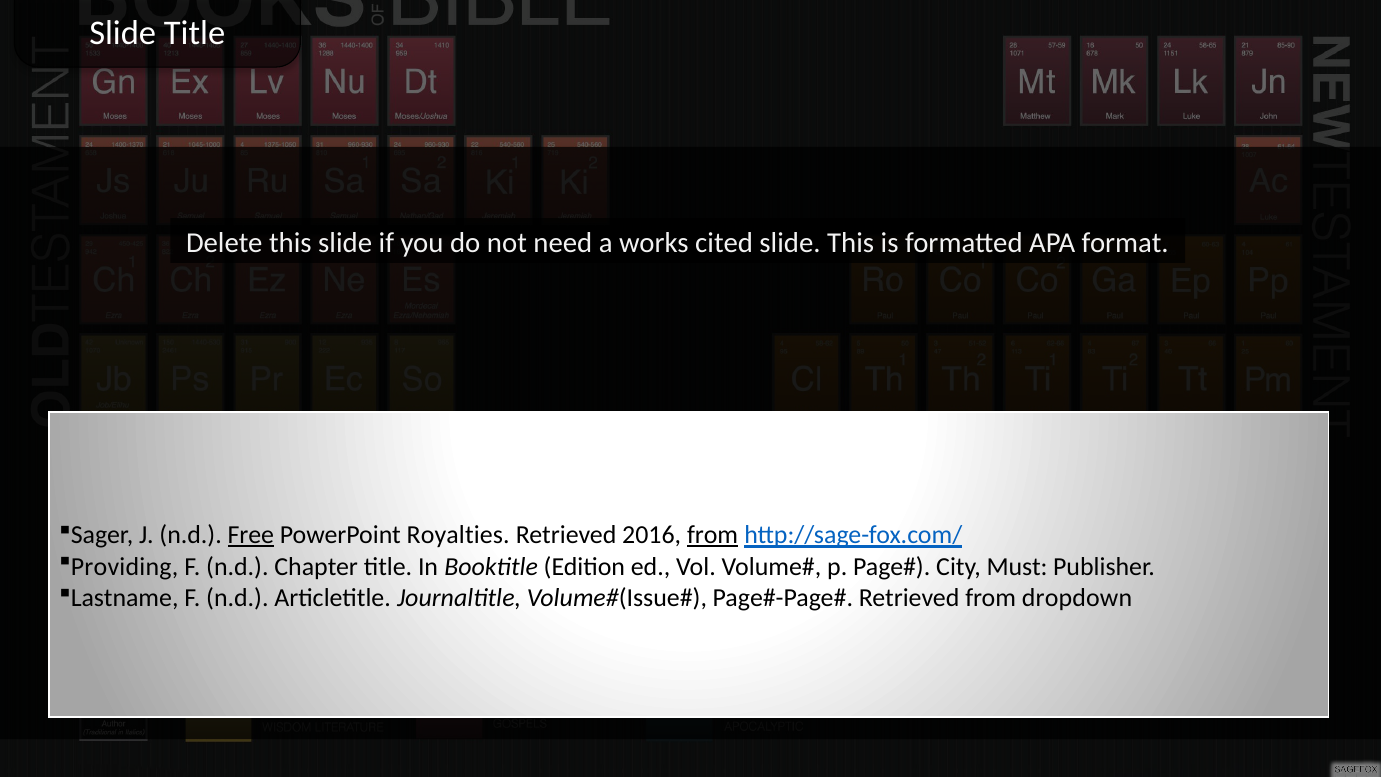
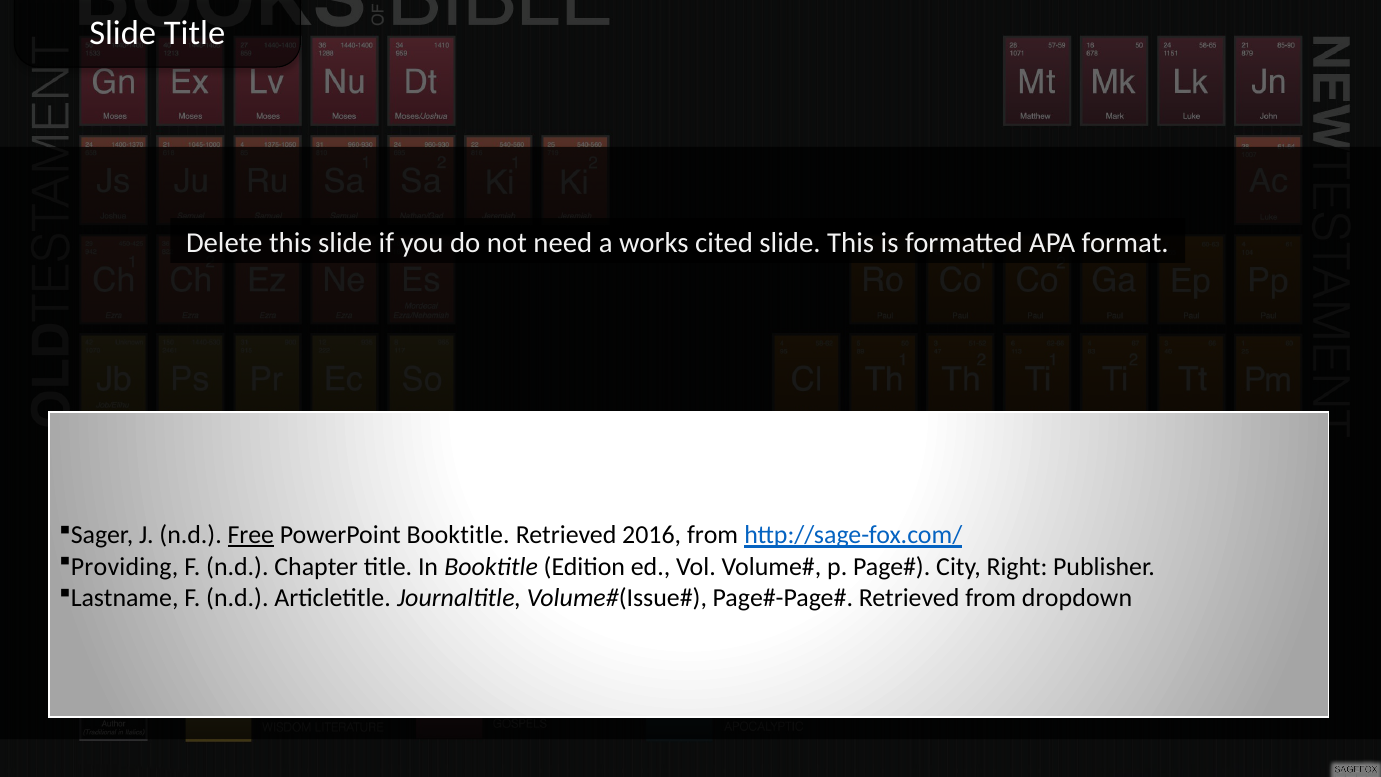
PowerPoint Royalties: Royalties -> Booktitle
from at (713, 535) underline: present -> none
Must: Must -> Right
